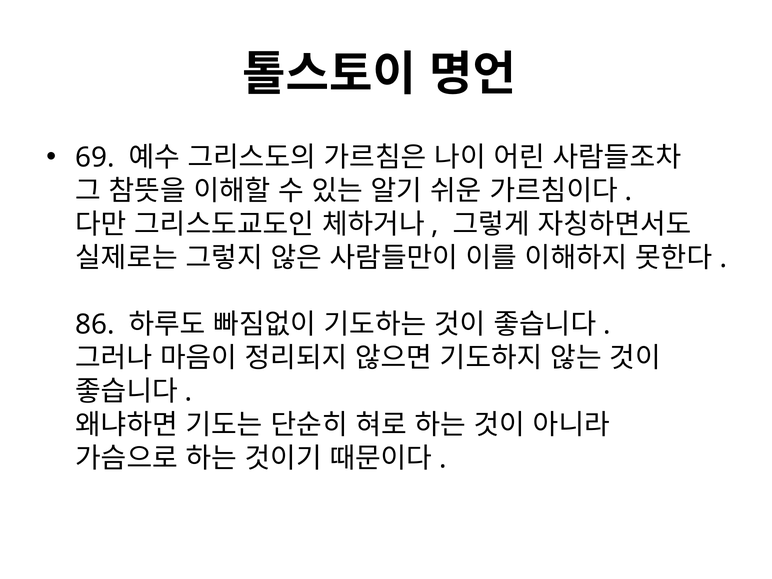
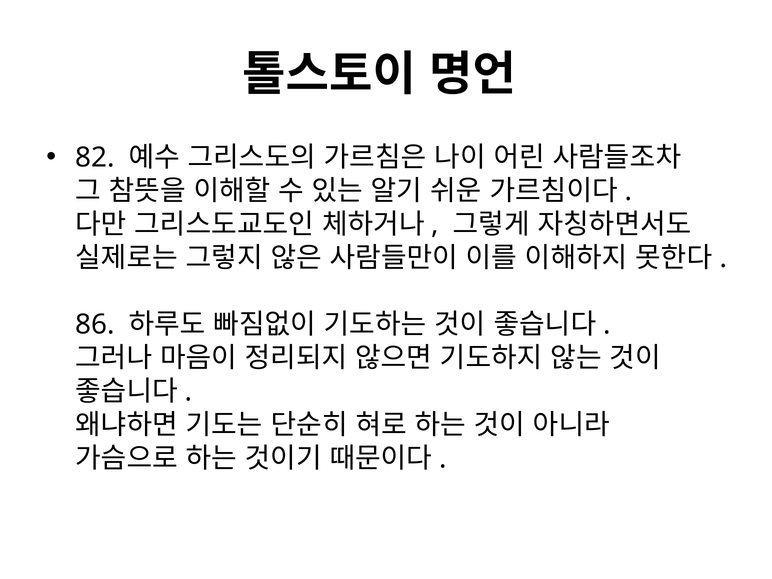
69: 69 -> 82
